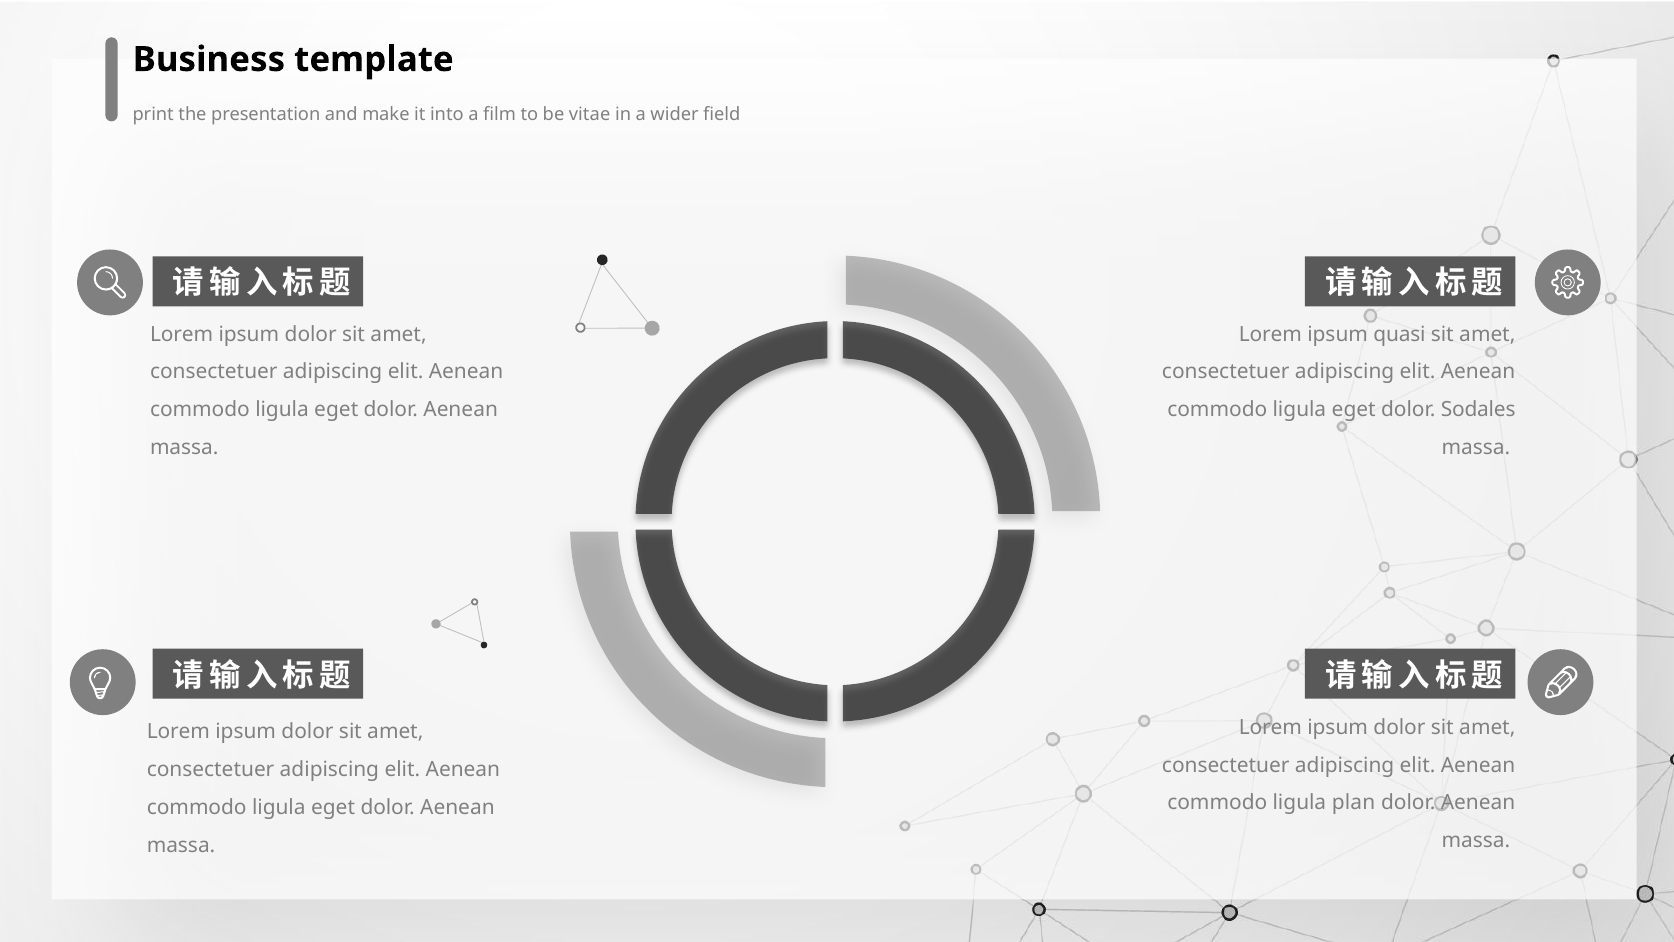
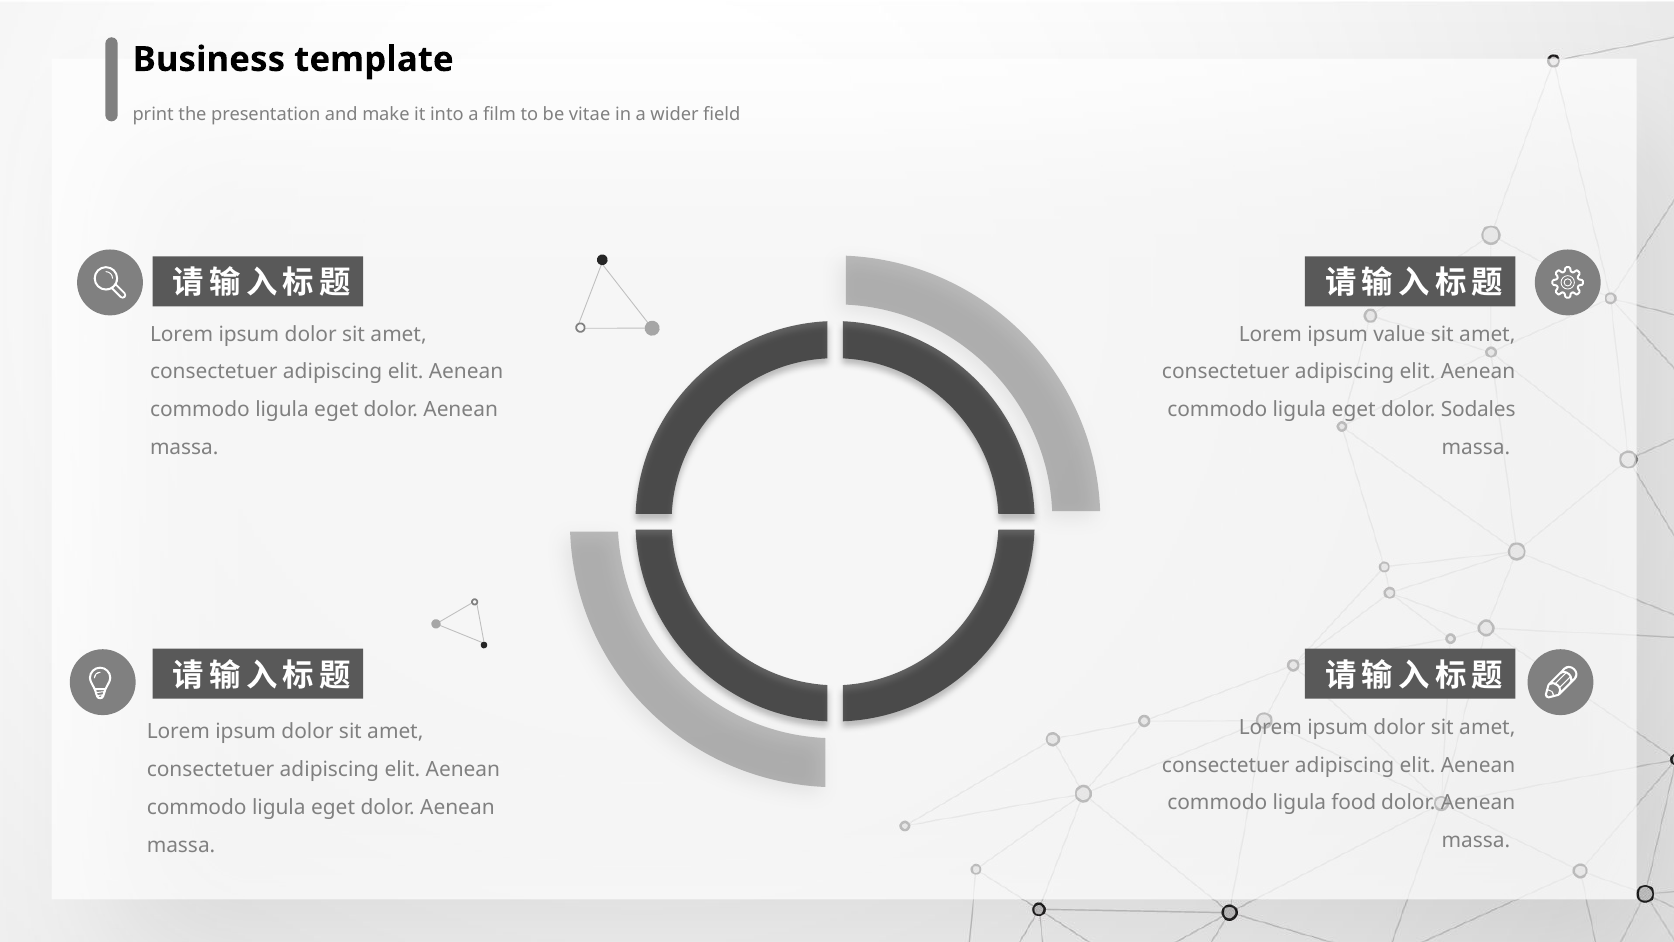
quasi: quasi -> value
plan: plan -> food
